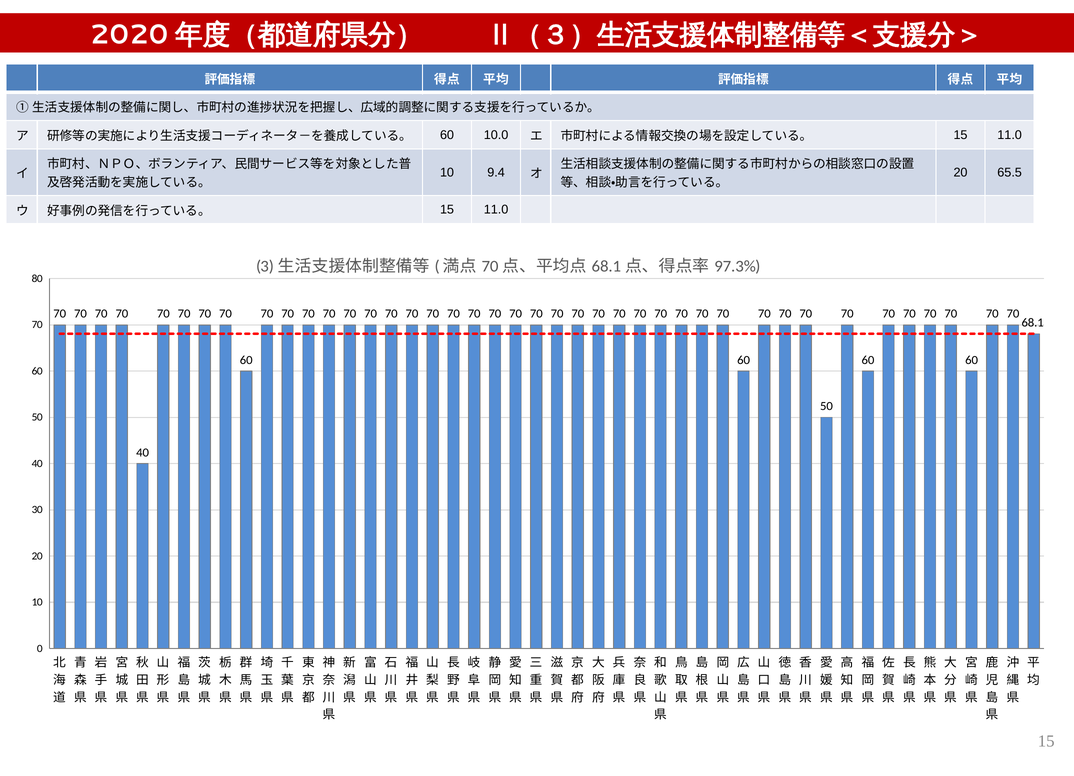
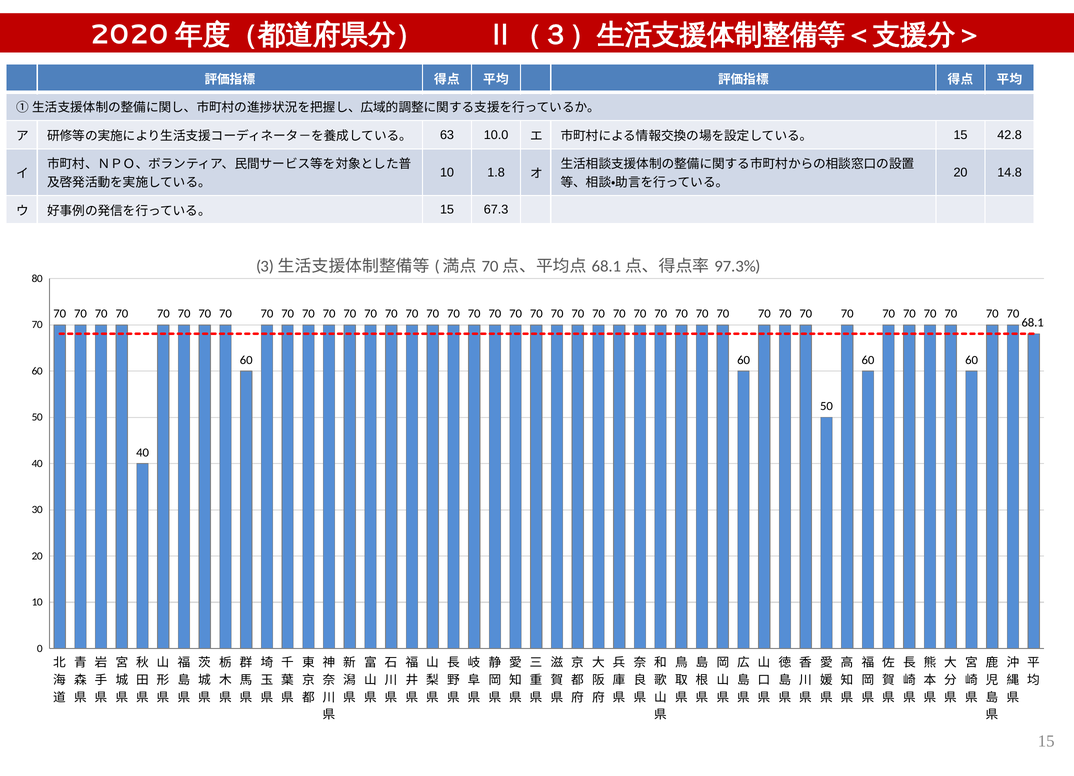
60 at (447, 135): 60 -> 63
11.0 at (1010, 135): 11.0 -> 42.8
9.4: 9.4 -> 1.8
65.5: 65.5 -> 14.8
11.0 at (496, 210): 11.0 -> 67.3
